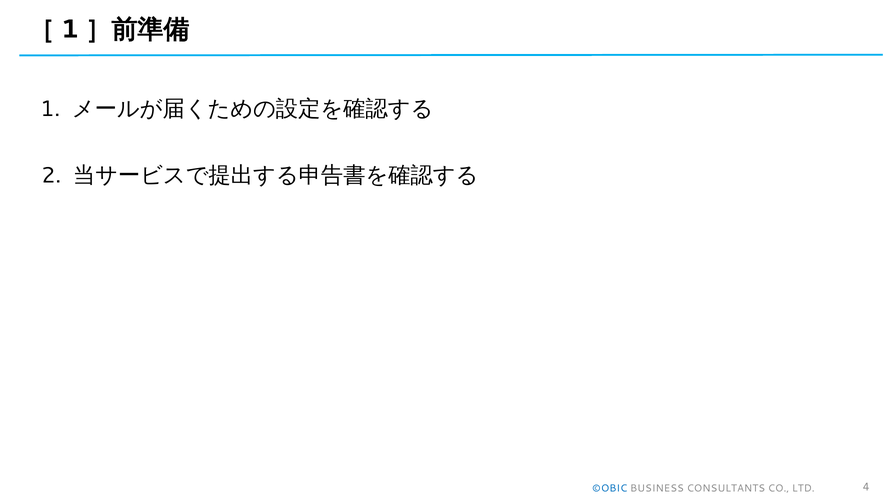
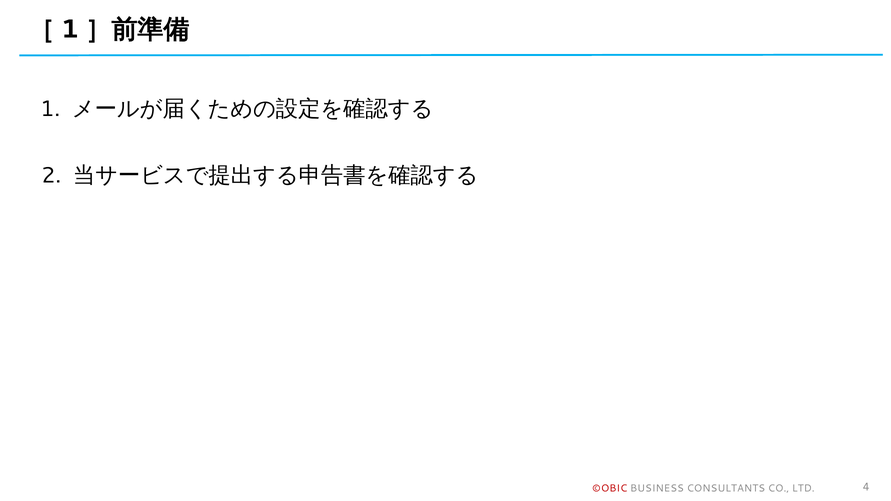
©OBIC colour: blue -> red
